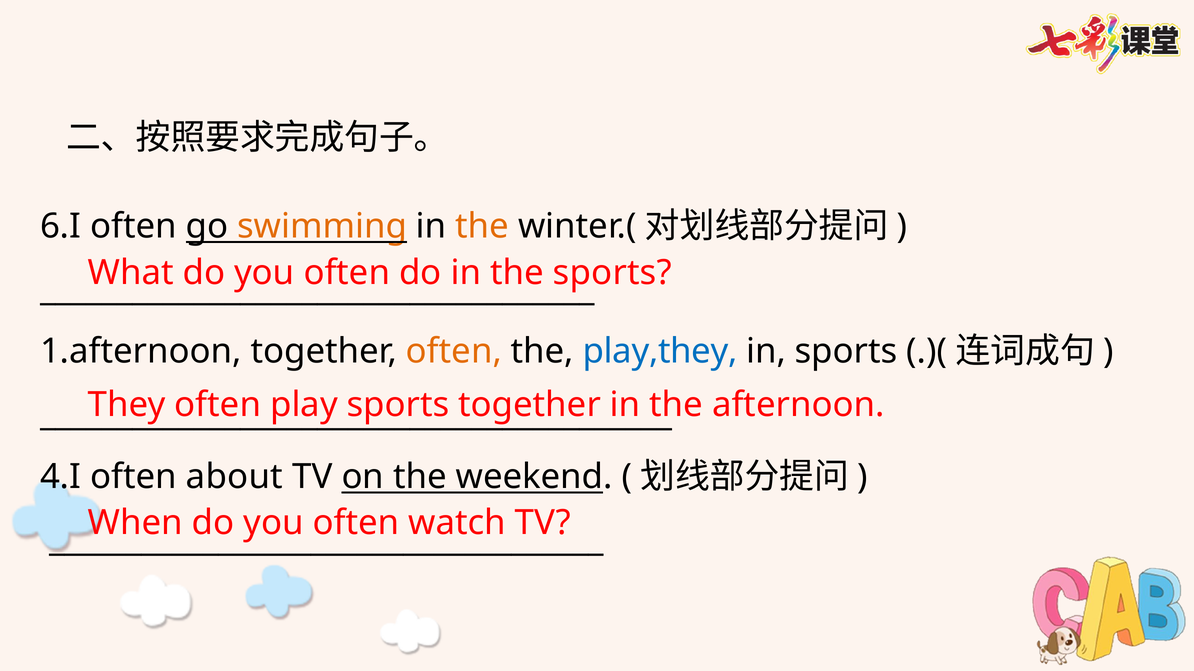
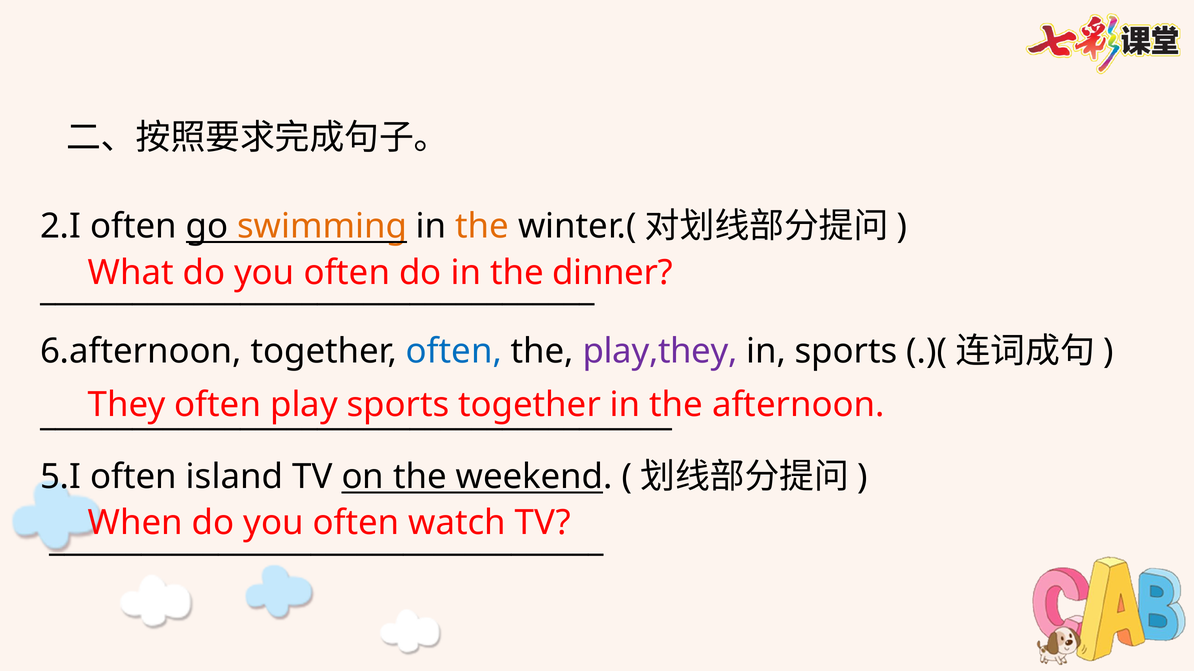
6.I: 6.I -> 2.I
sports at (612, 273): sports -> dinner
1.afternoon: 1.afternoon -> 6.afternoon
often at (454, 352) colour: orange -> blue
play,they colour: blue -> purple
4.I: 4.I -> 5.I
about: about -> island
